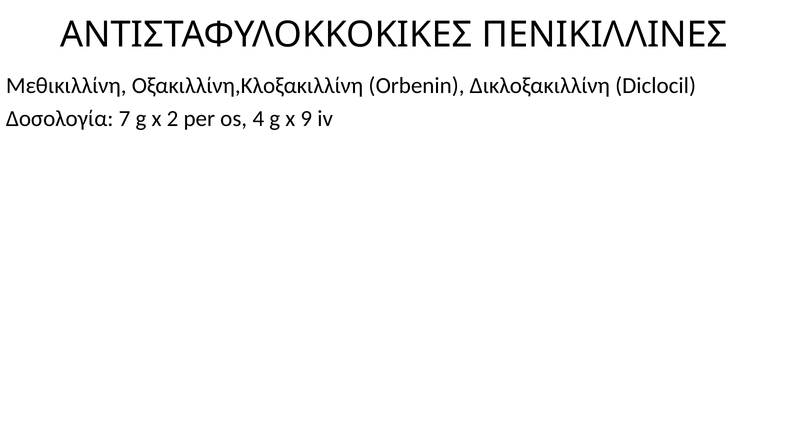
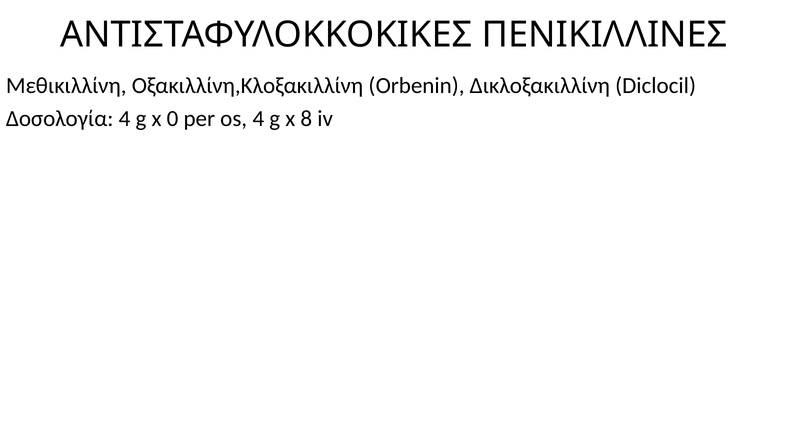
Δοσολογία 7: 7 -> 4
2: 2 -> 0
9: 9 -> 8
